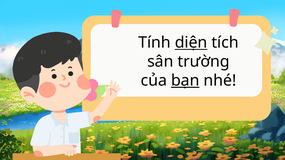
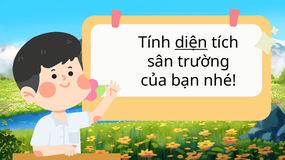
bạn underline: present -> none
